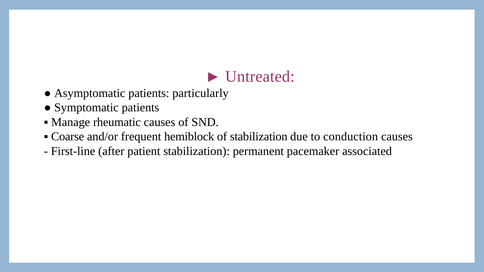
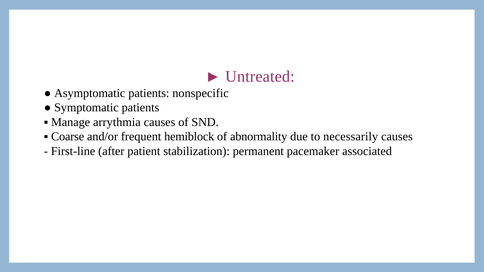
particularly: particularly -> nonspecific
rheumatic: rheumatic -> arrythmia
of stabilization: stabilization -> abnormality
conduction: conduction -> necessarily
